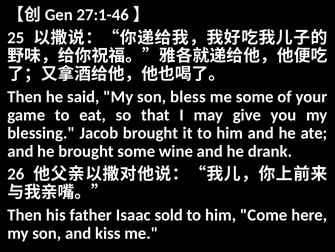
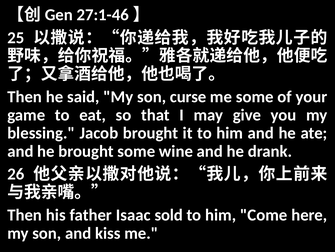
bless: bless -> curse
